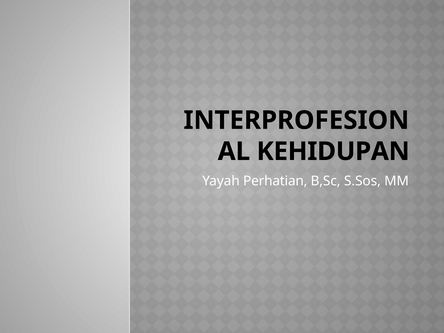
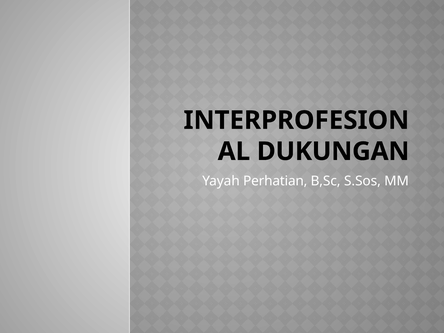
KEHIDUPAN: KEHIDUPAN -> DUKUNGAN
